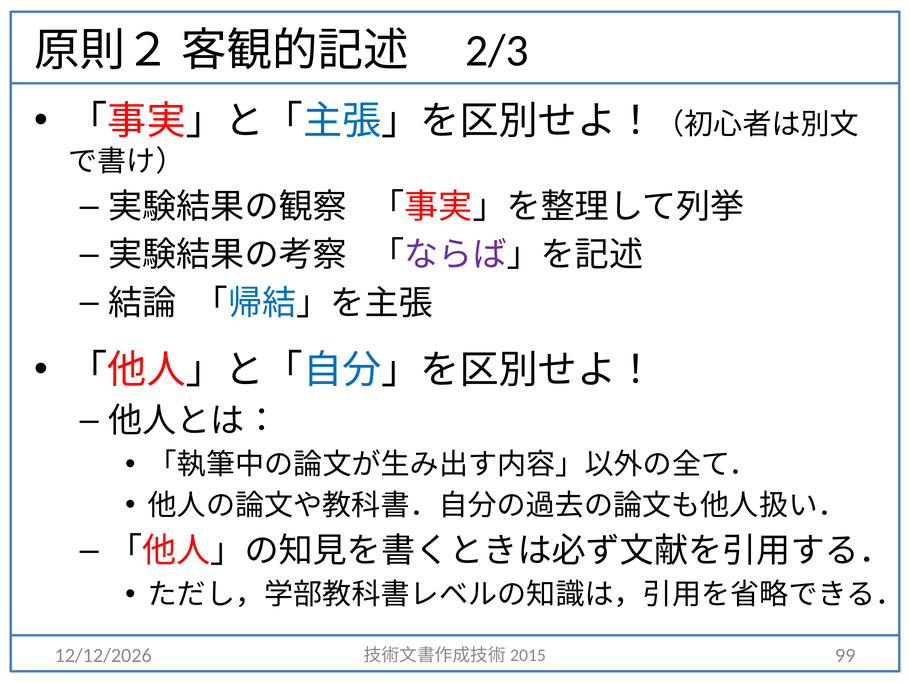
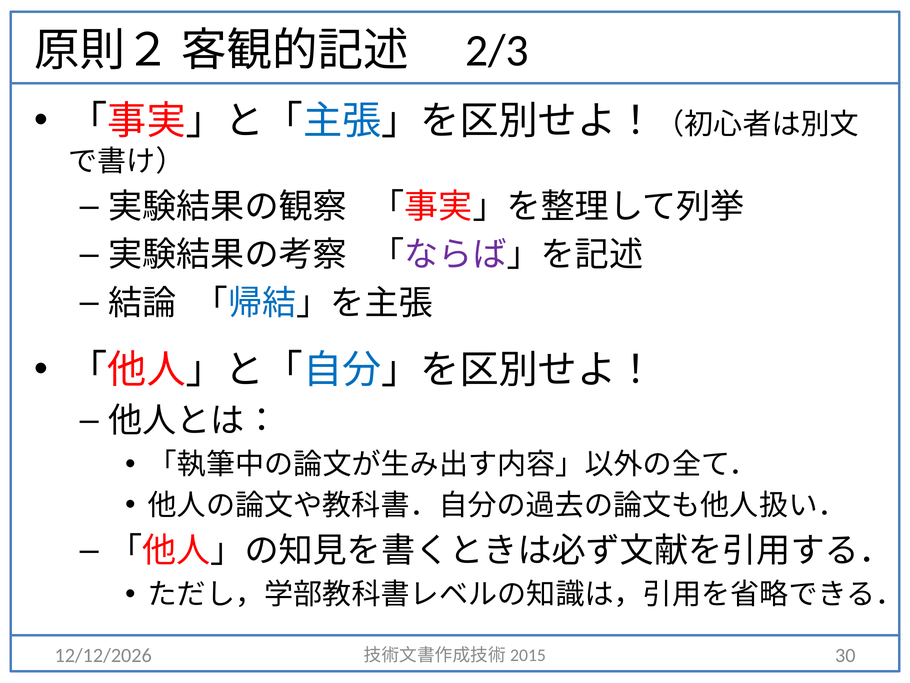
99: 99 -> 30
